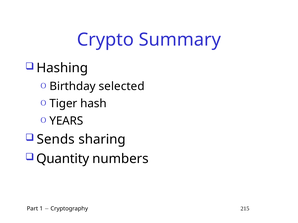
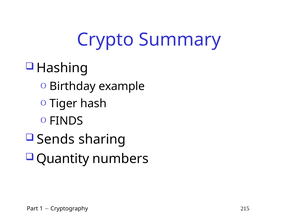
selected: selected -> example
YEARS: YEARS -> FINDS
